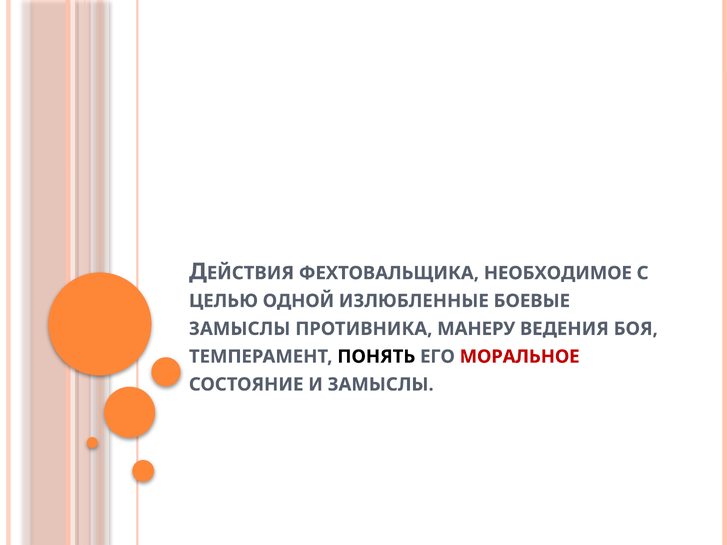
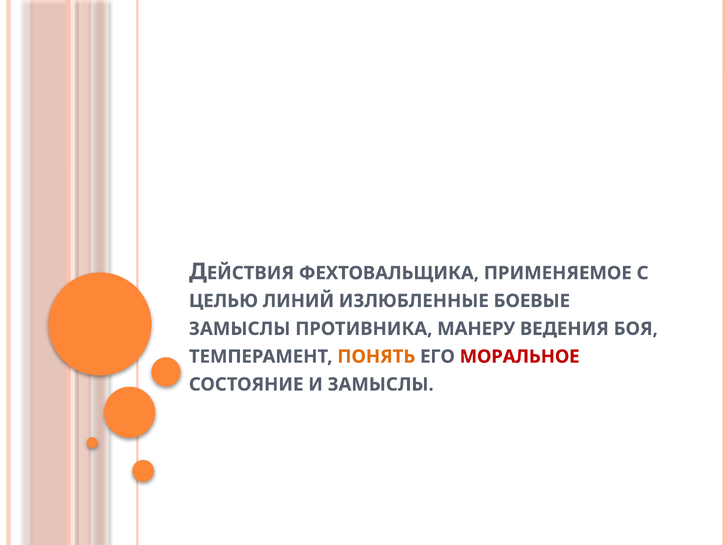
НЕОБХОДИМОЕ: НЕОБХОДИМОЕ -> ПРИМЕНЯЕМОЕ
ОДНОЙ: ОДНОЙ -> ЛИНИЙ
ПОНЯТЬ colour: black -> orange
